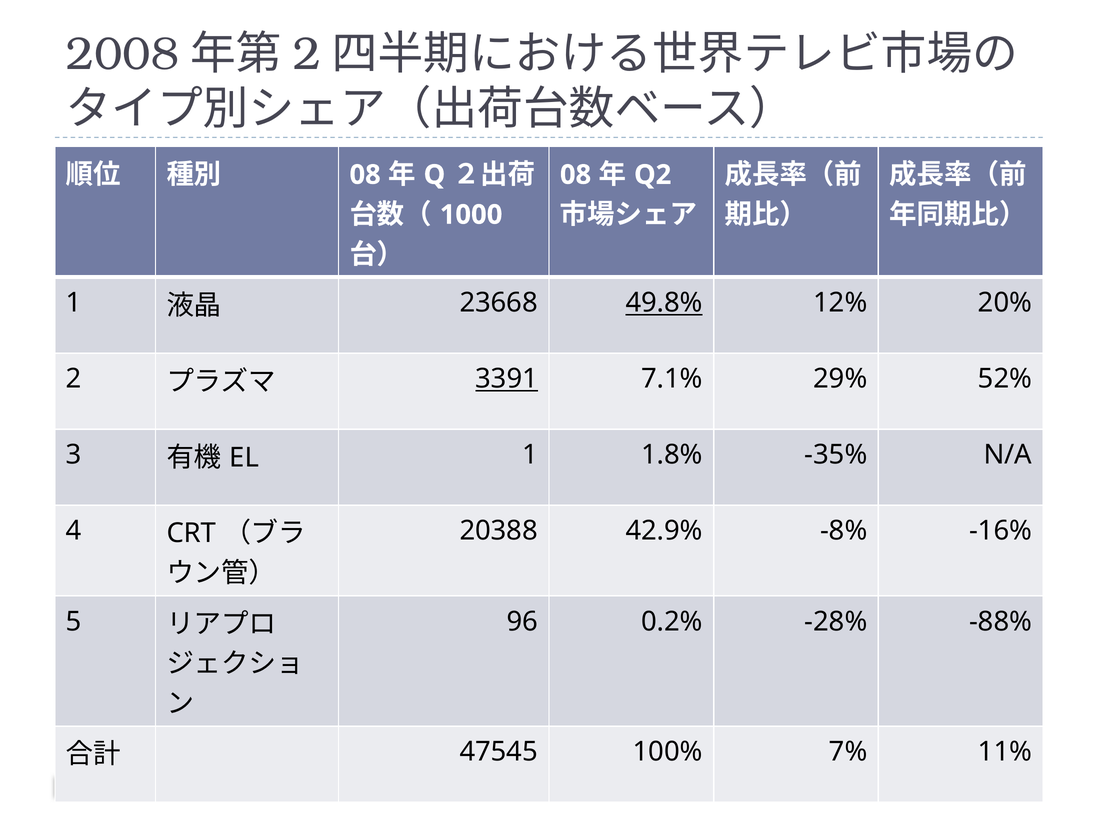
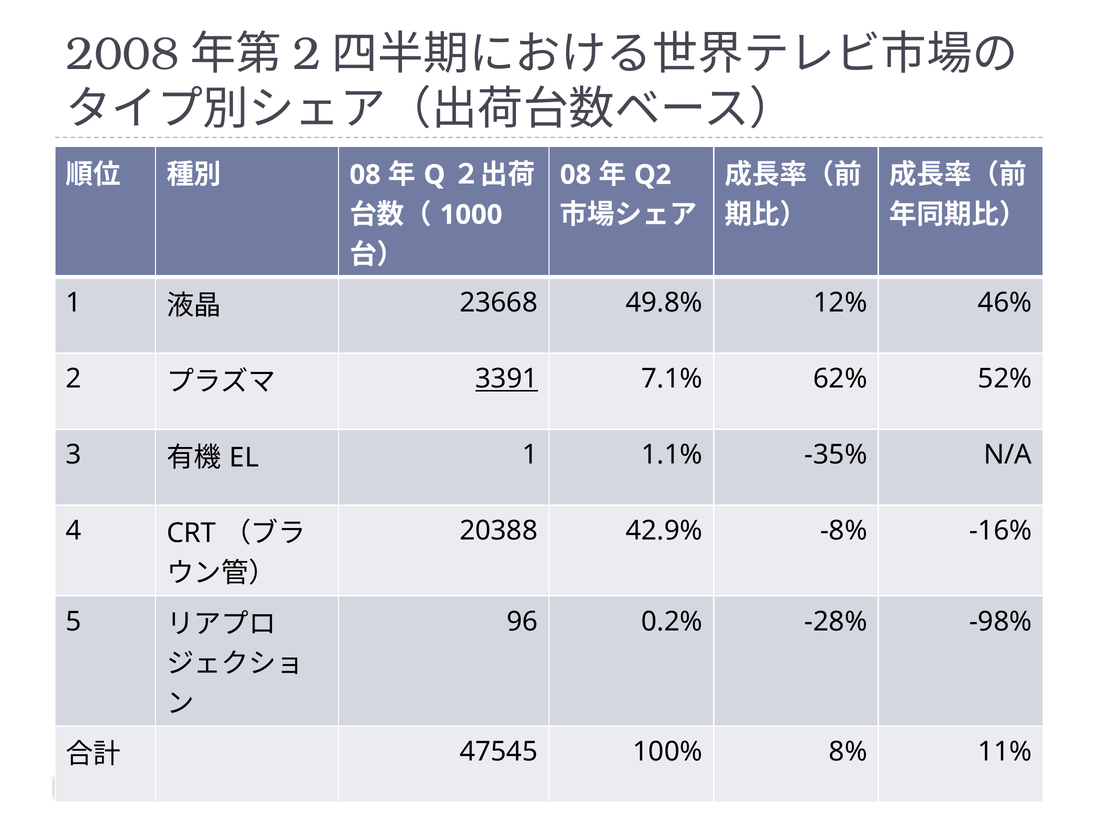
49.8% underline: present -> none
20%: 20% -> 46%
29%: 29% -> 62%
1.8%: 1.8% -> 1.1%
-88%: -88% -> -98%
7%: 7% -> 8%
